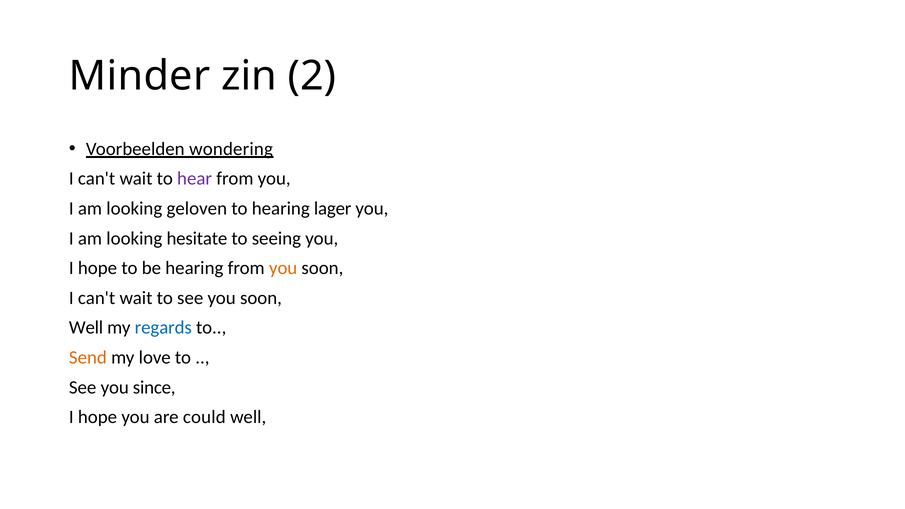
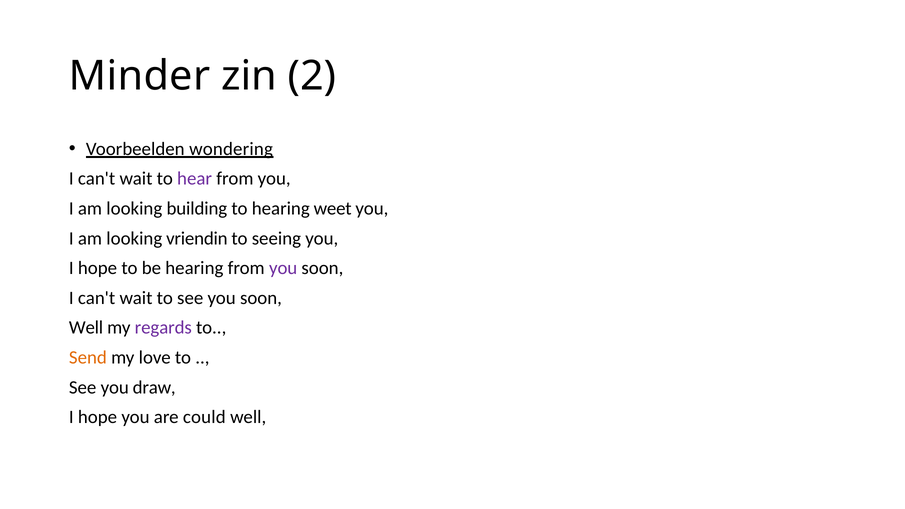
geloven: geloven -> building
lager: lager -> weet
hesitate: hesitate -> vriendin
you at (283, 268) colour: orange -> purple
regards colour: blue -> purple
since: since -> draw
